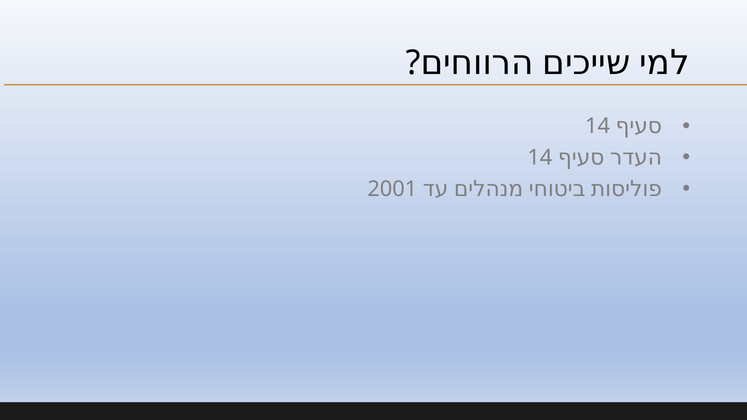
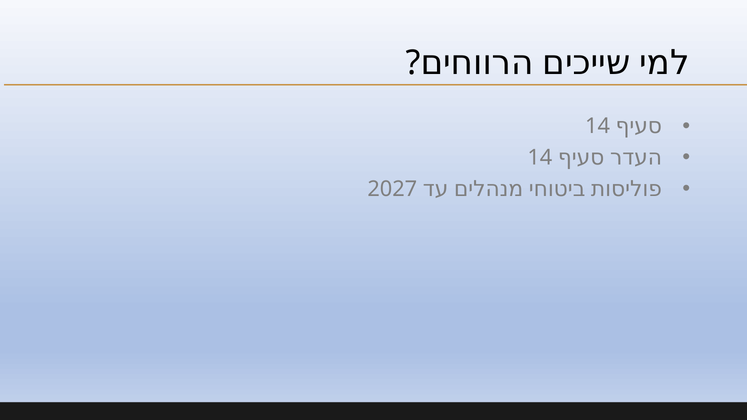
2001: 2001 -> 2027
